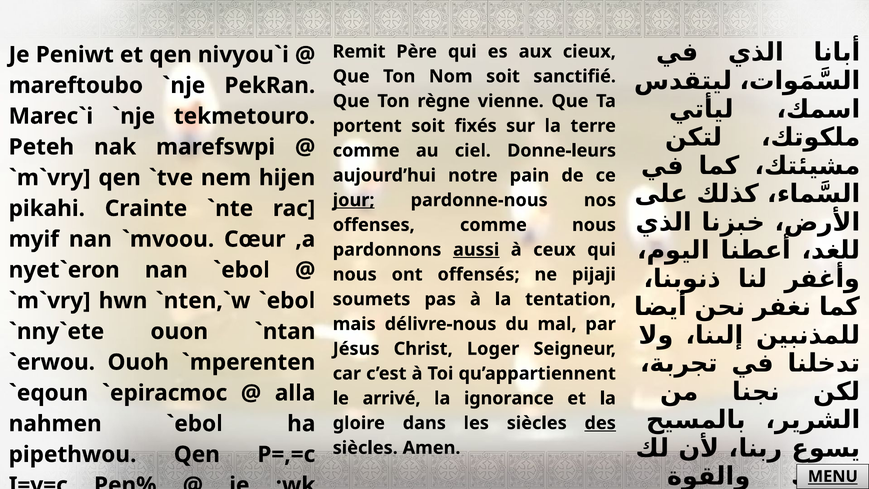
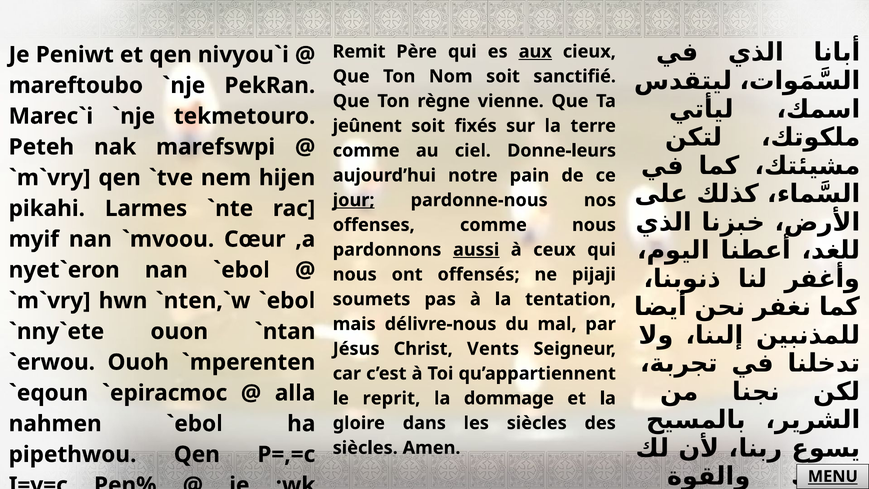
aux underline: none -> present
portent: portent -> jeûnent
Crainte: Crainte -> Larmes
Loger: Loger -> Vents
arrivé: arrivé -> reprit
ignorance: ignorance -> dommage
des underline: present -> none
